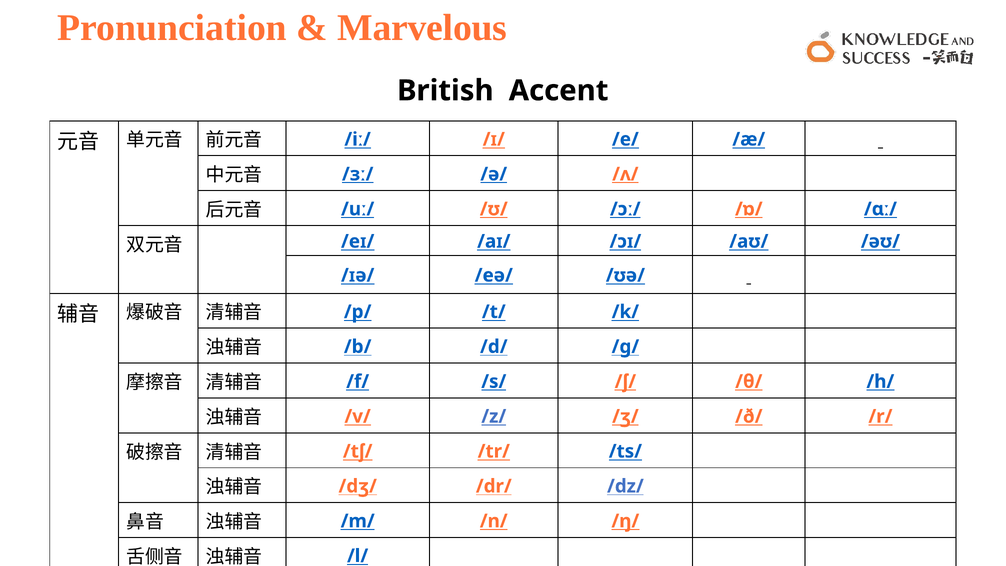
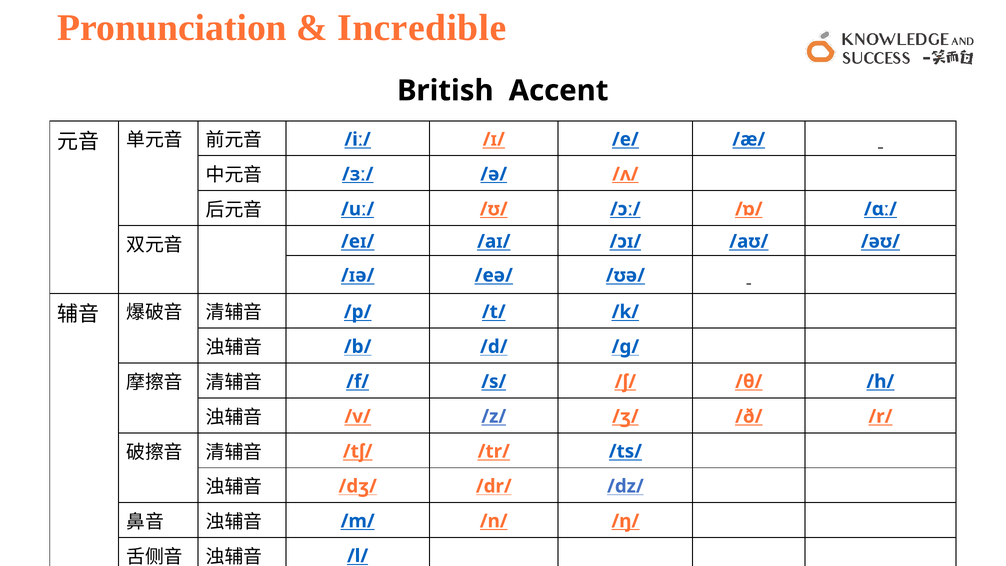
Marvelous: Marvelous -> Incredible
